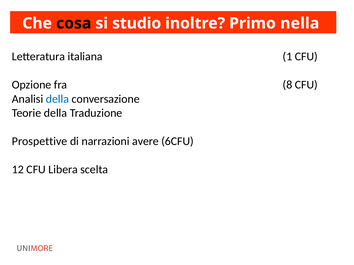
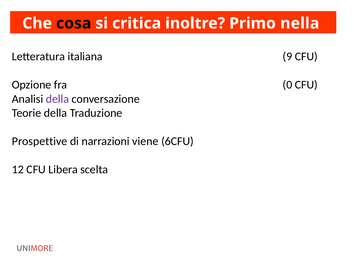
studio: studio -> critica
1: 1 -> 9
8: 8 -> 0
della at (57, 99) colour: blue -> purple
avere: avere -> viene
